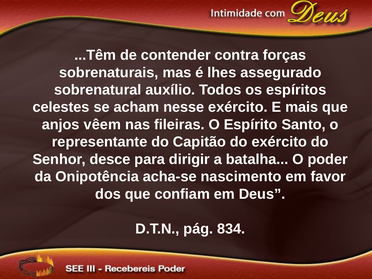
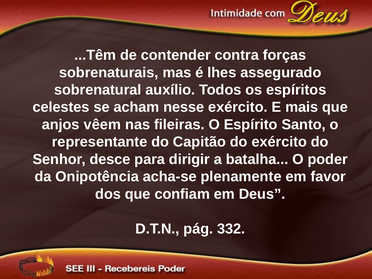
nascimento: nascimento -> plenamente
834: 834 -> 332
